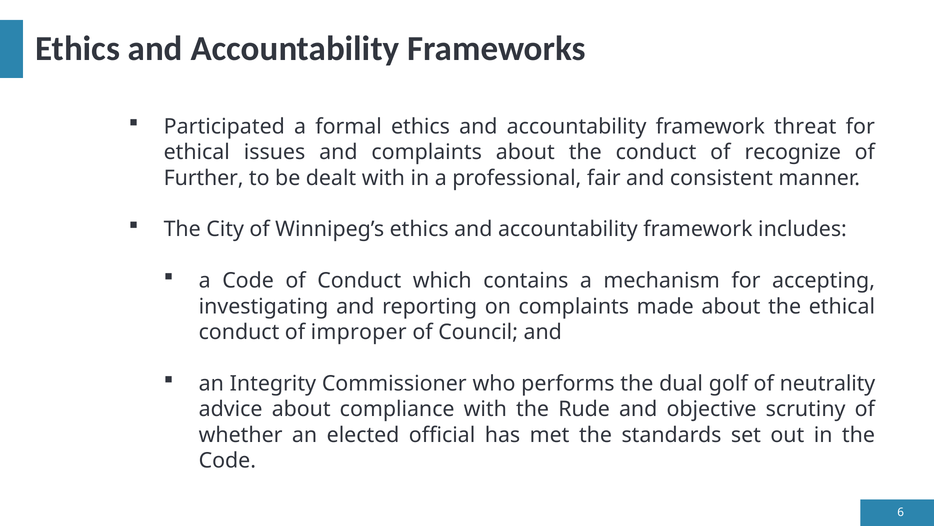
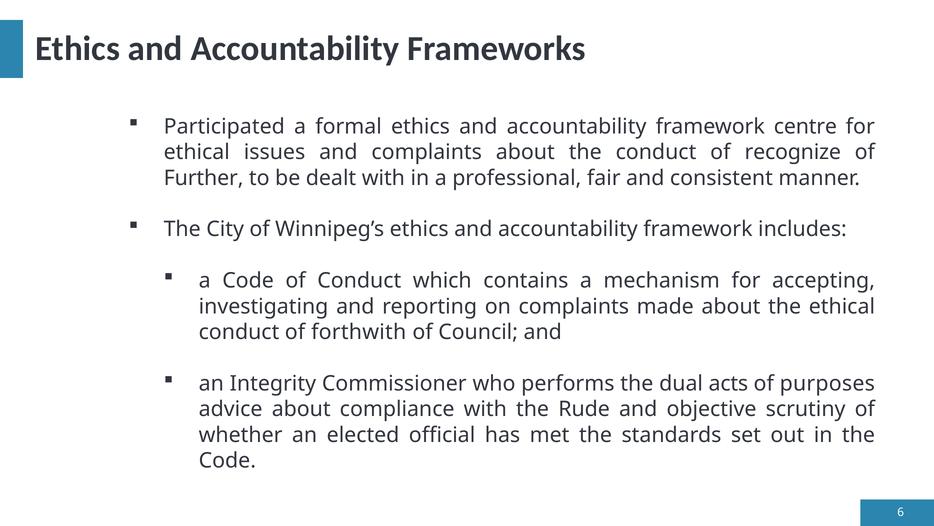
threat: threat -> centre
improper: improper -> forthwith
golf: golf -> acts
neutrality: neutrality -> purposes
